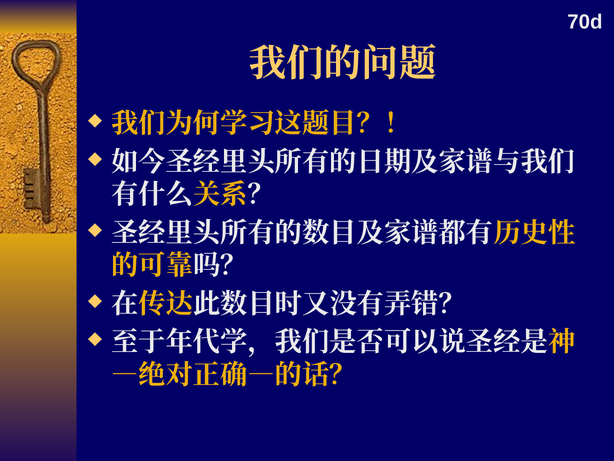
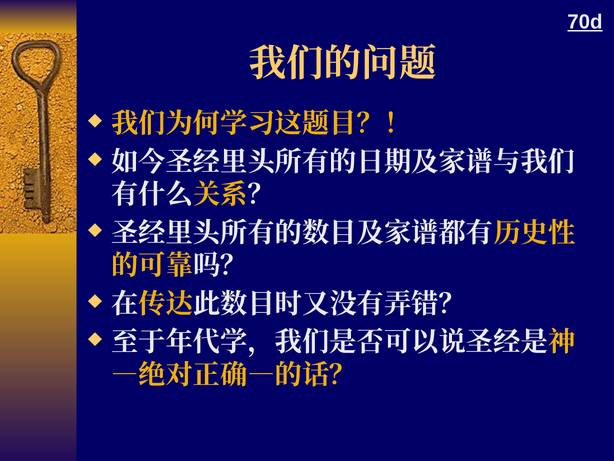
70d underline: none -> present
